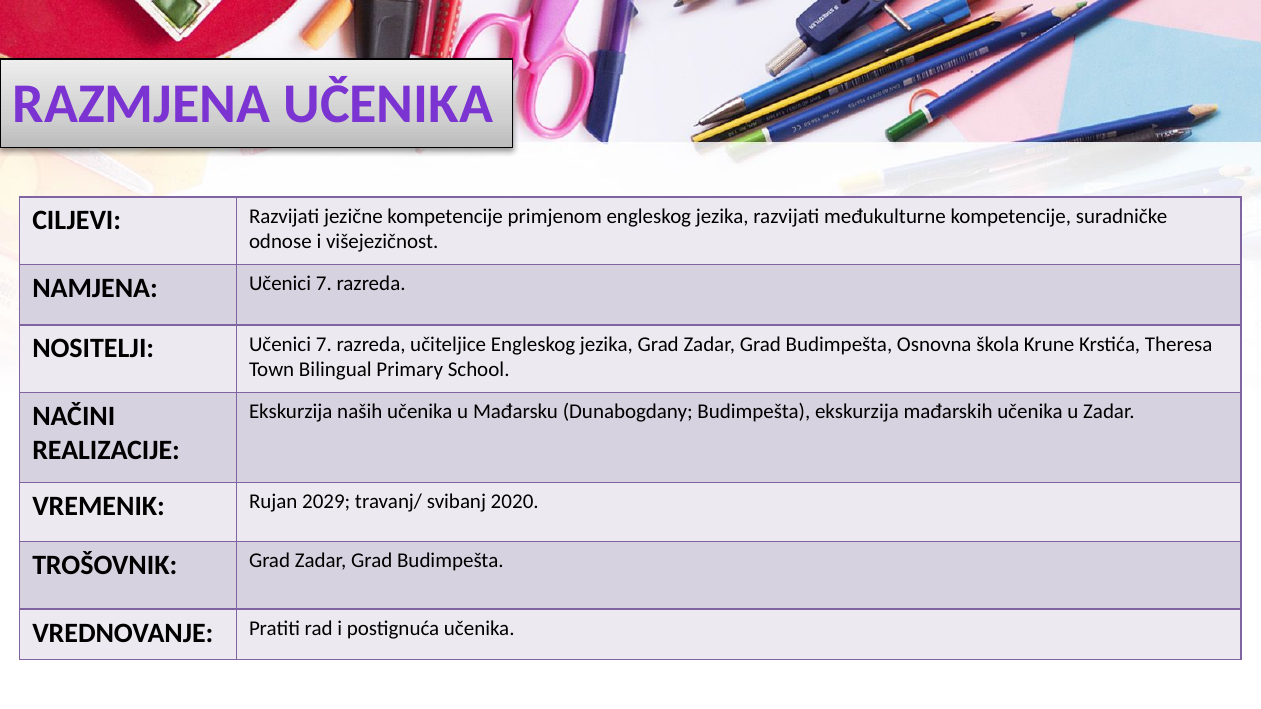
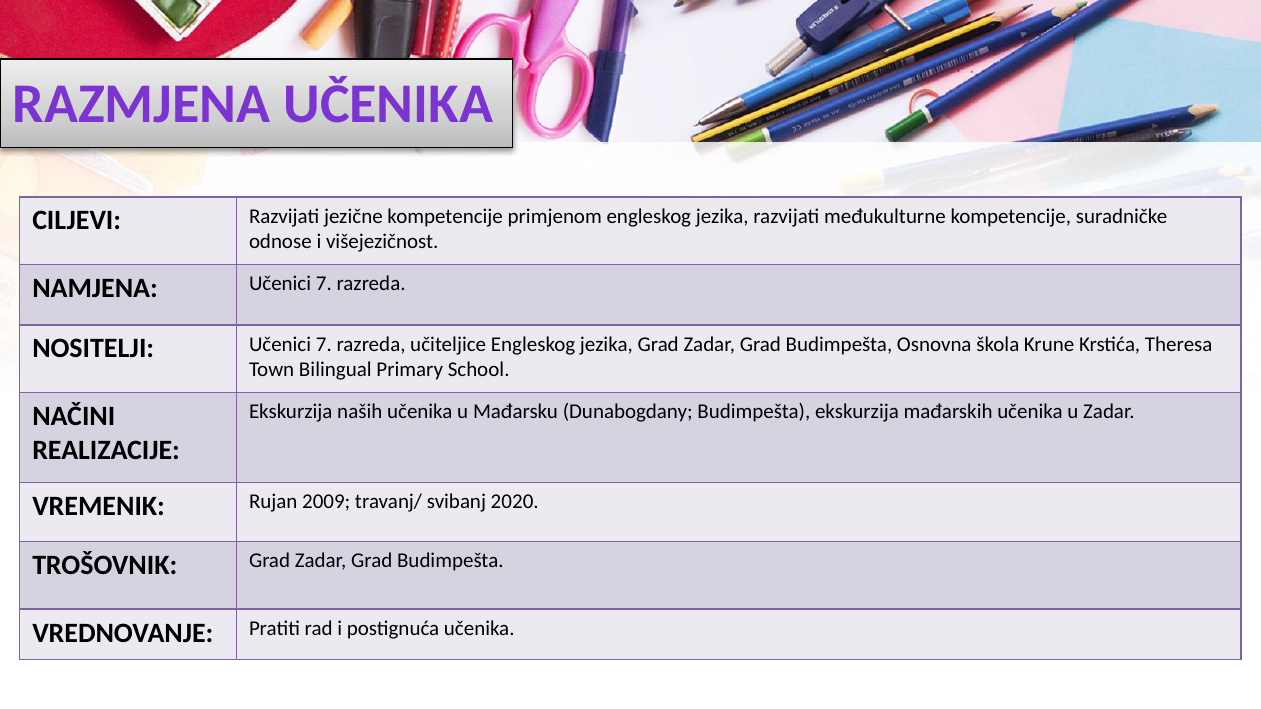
2029: 2029 -> 2009
